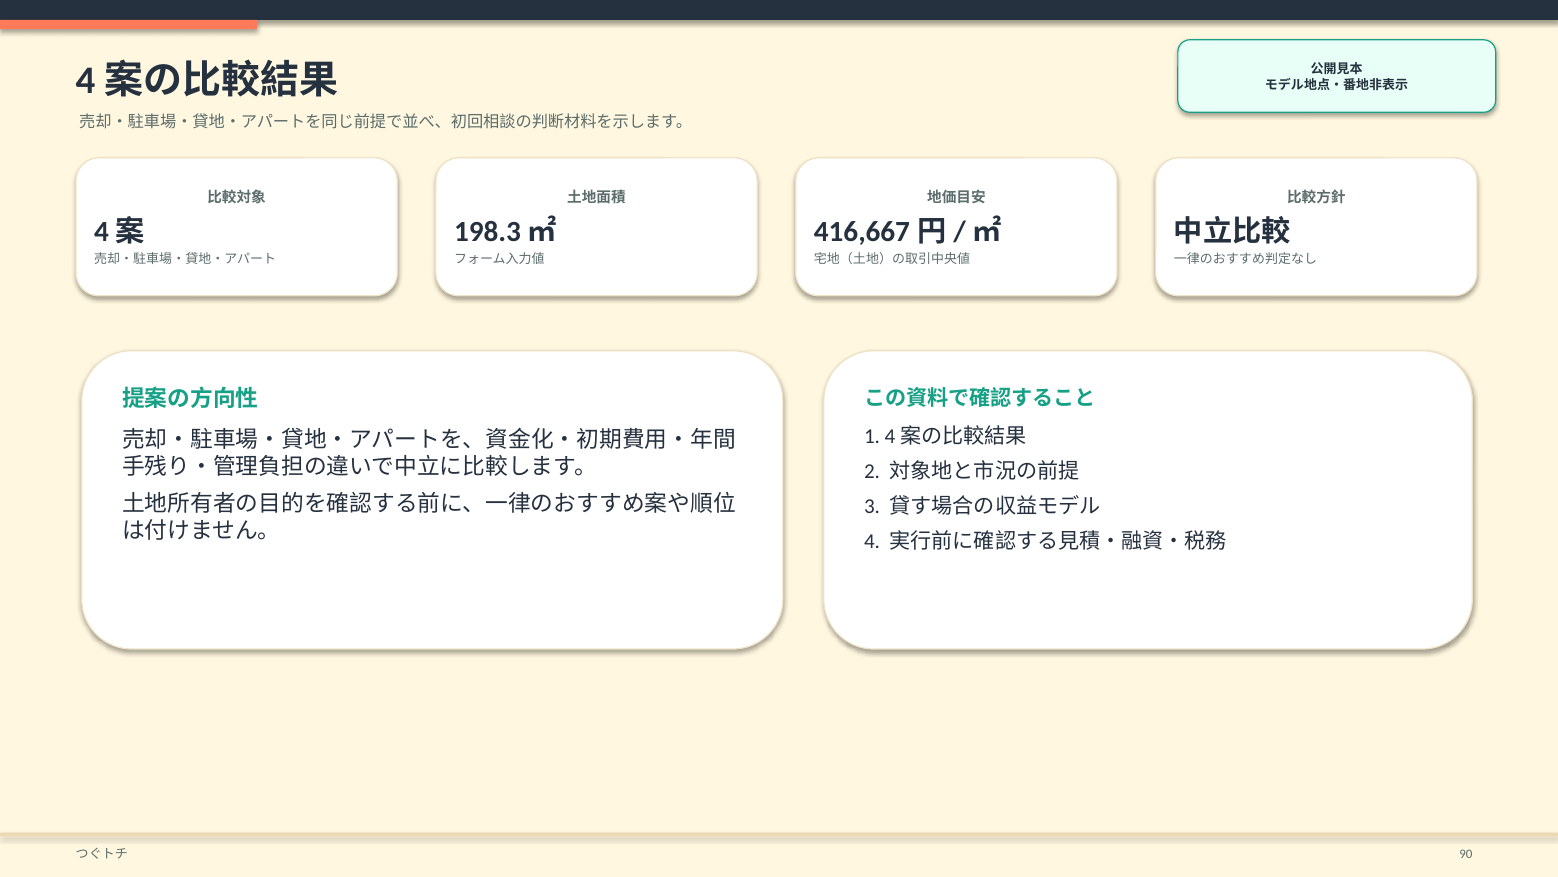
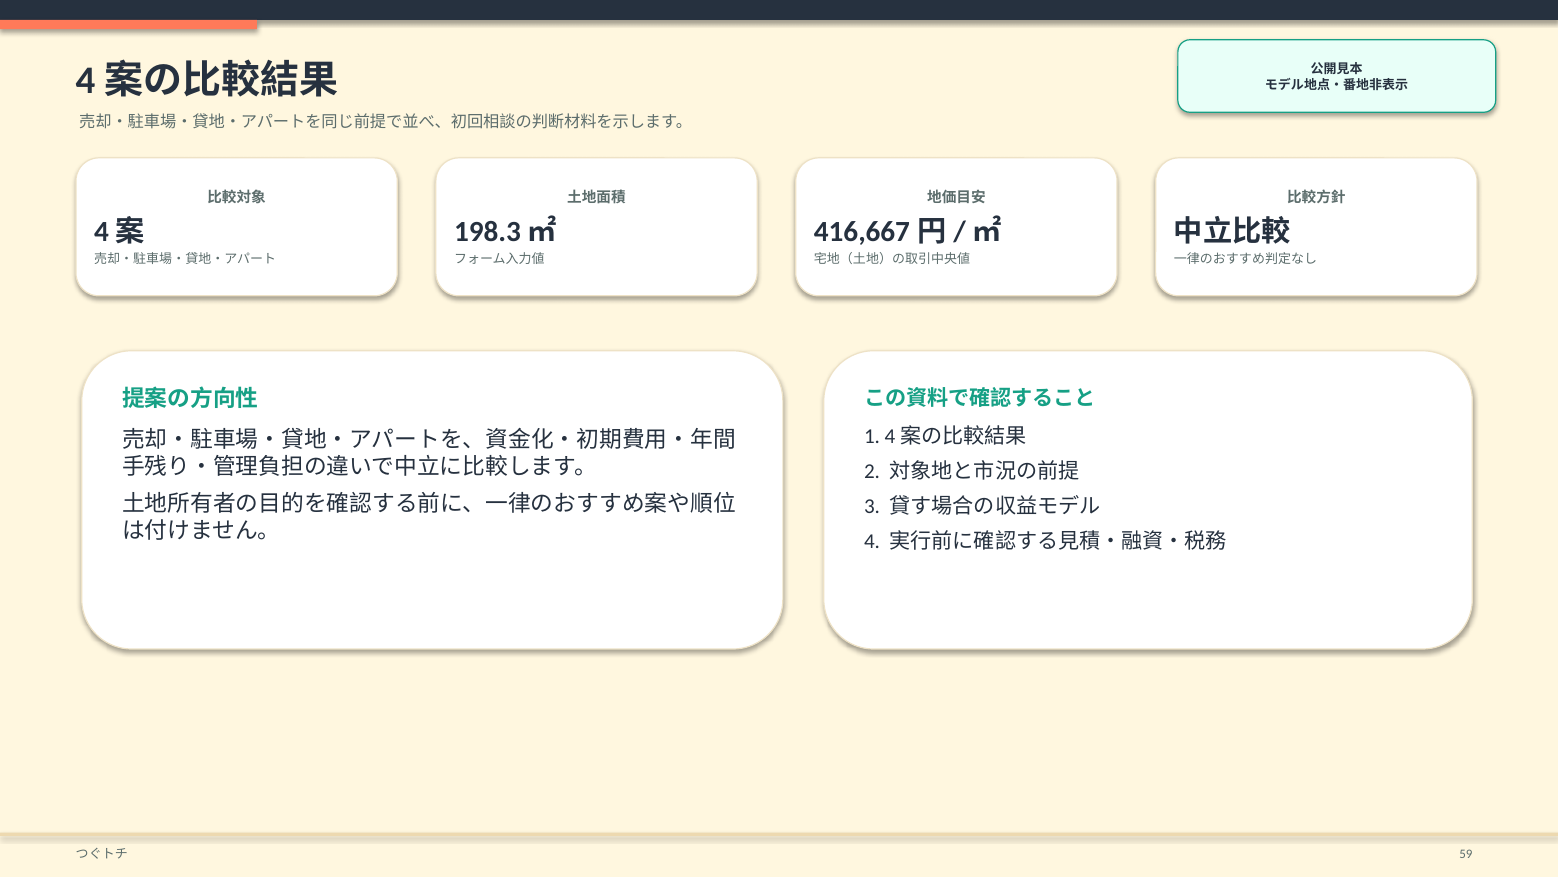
90: 90 -> 59
